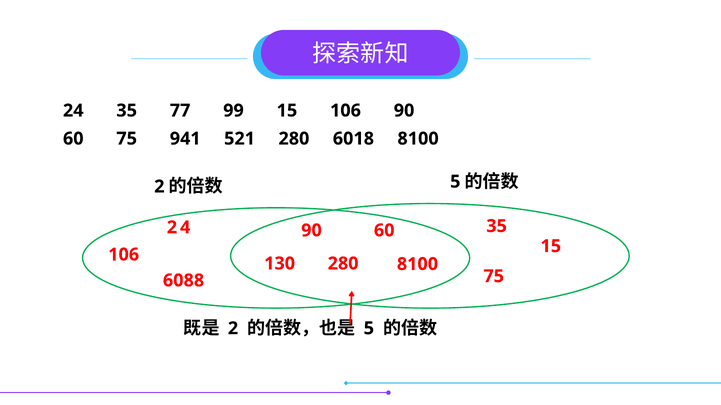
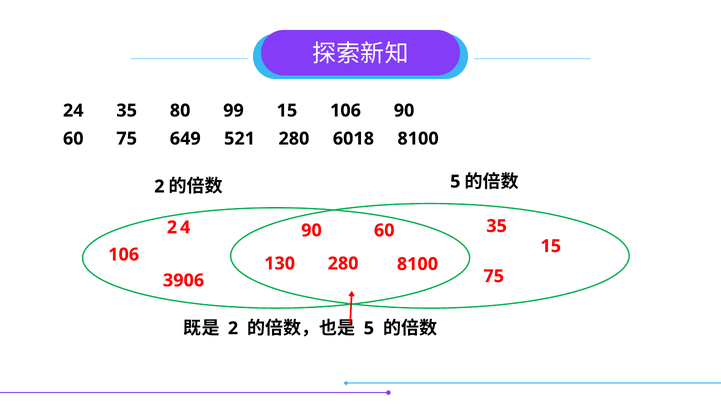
77: 77 -> 80
941: 941 -> 649
6088: 6088 -> 3906
